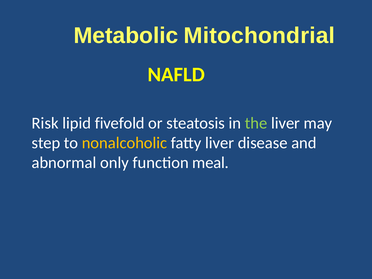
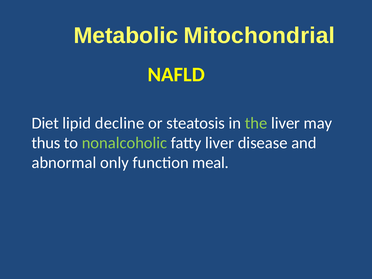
Risk: Risk -> Diet
fivefold: fivefold -> decline
step: step -> thus
nonalcoholic colour: yellow -> light green
